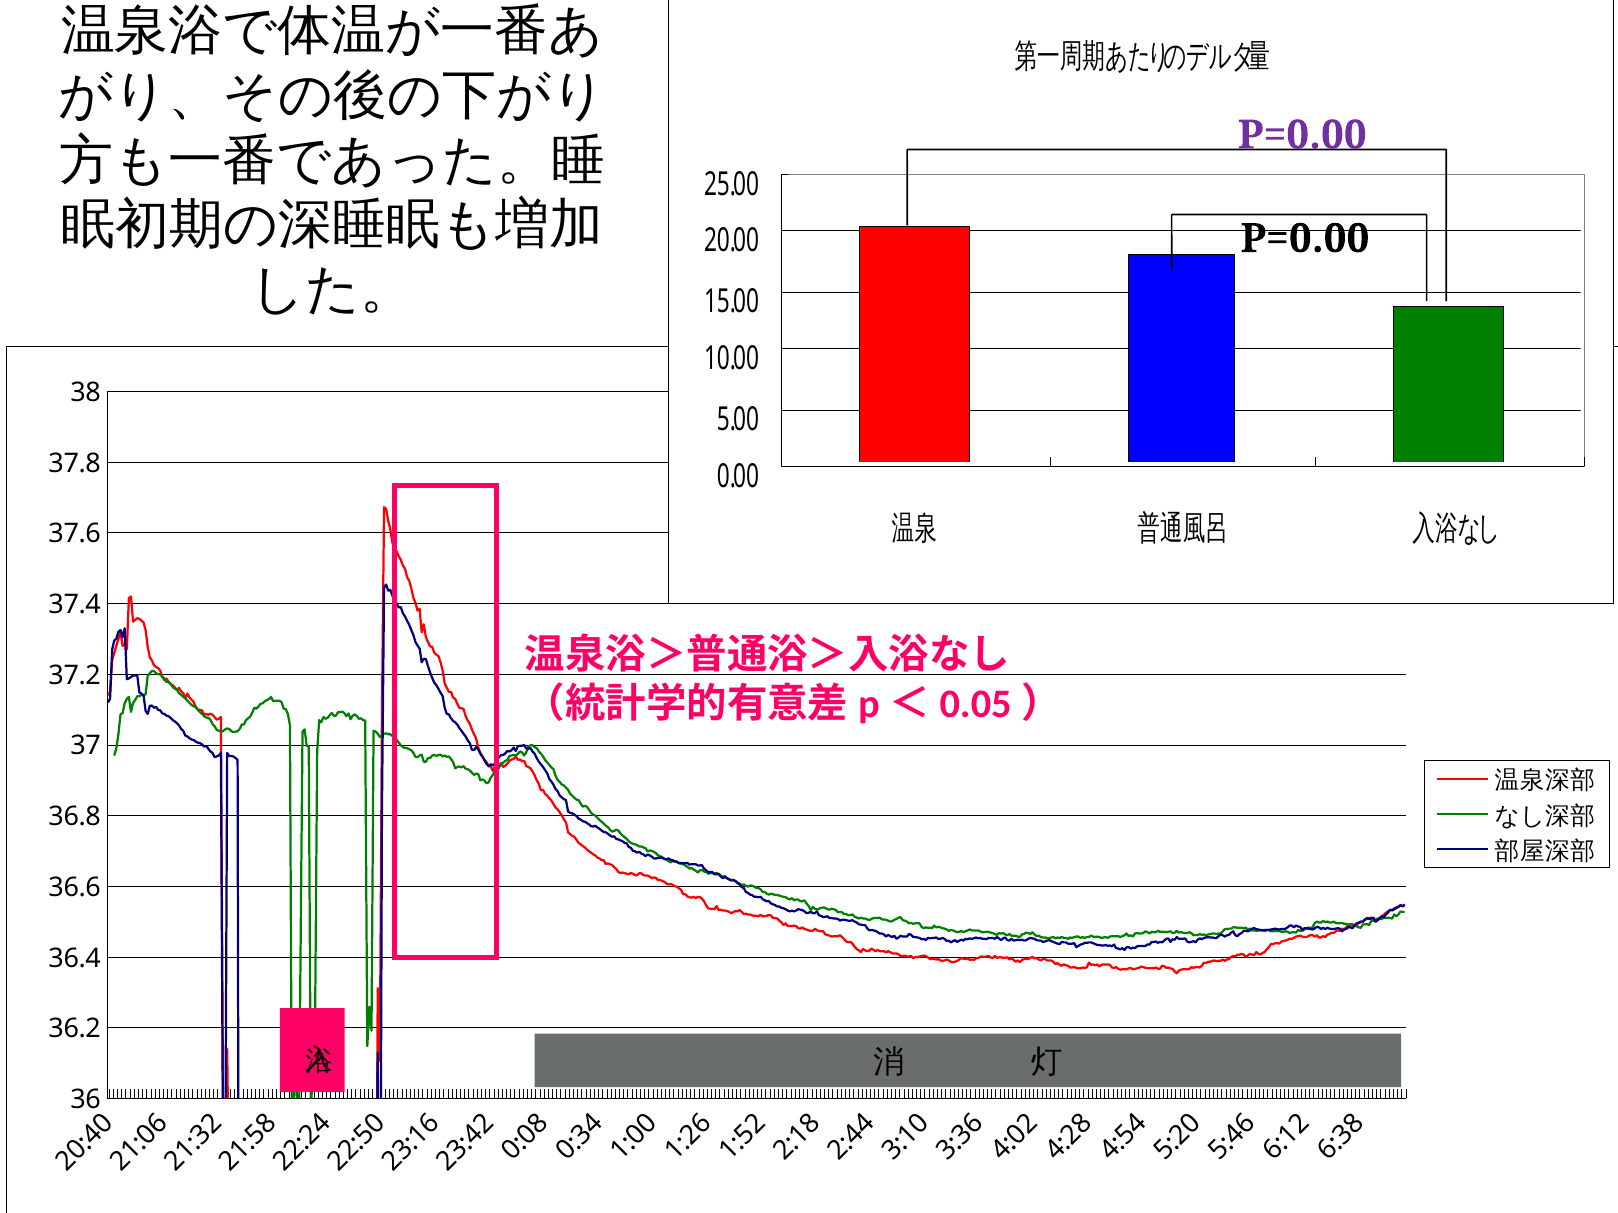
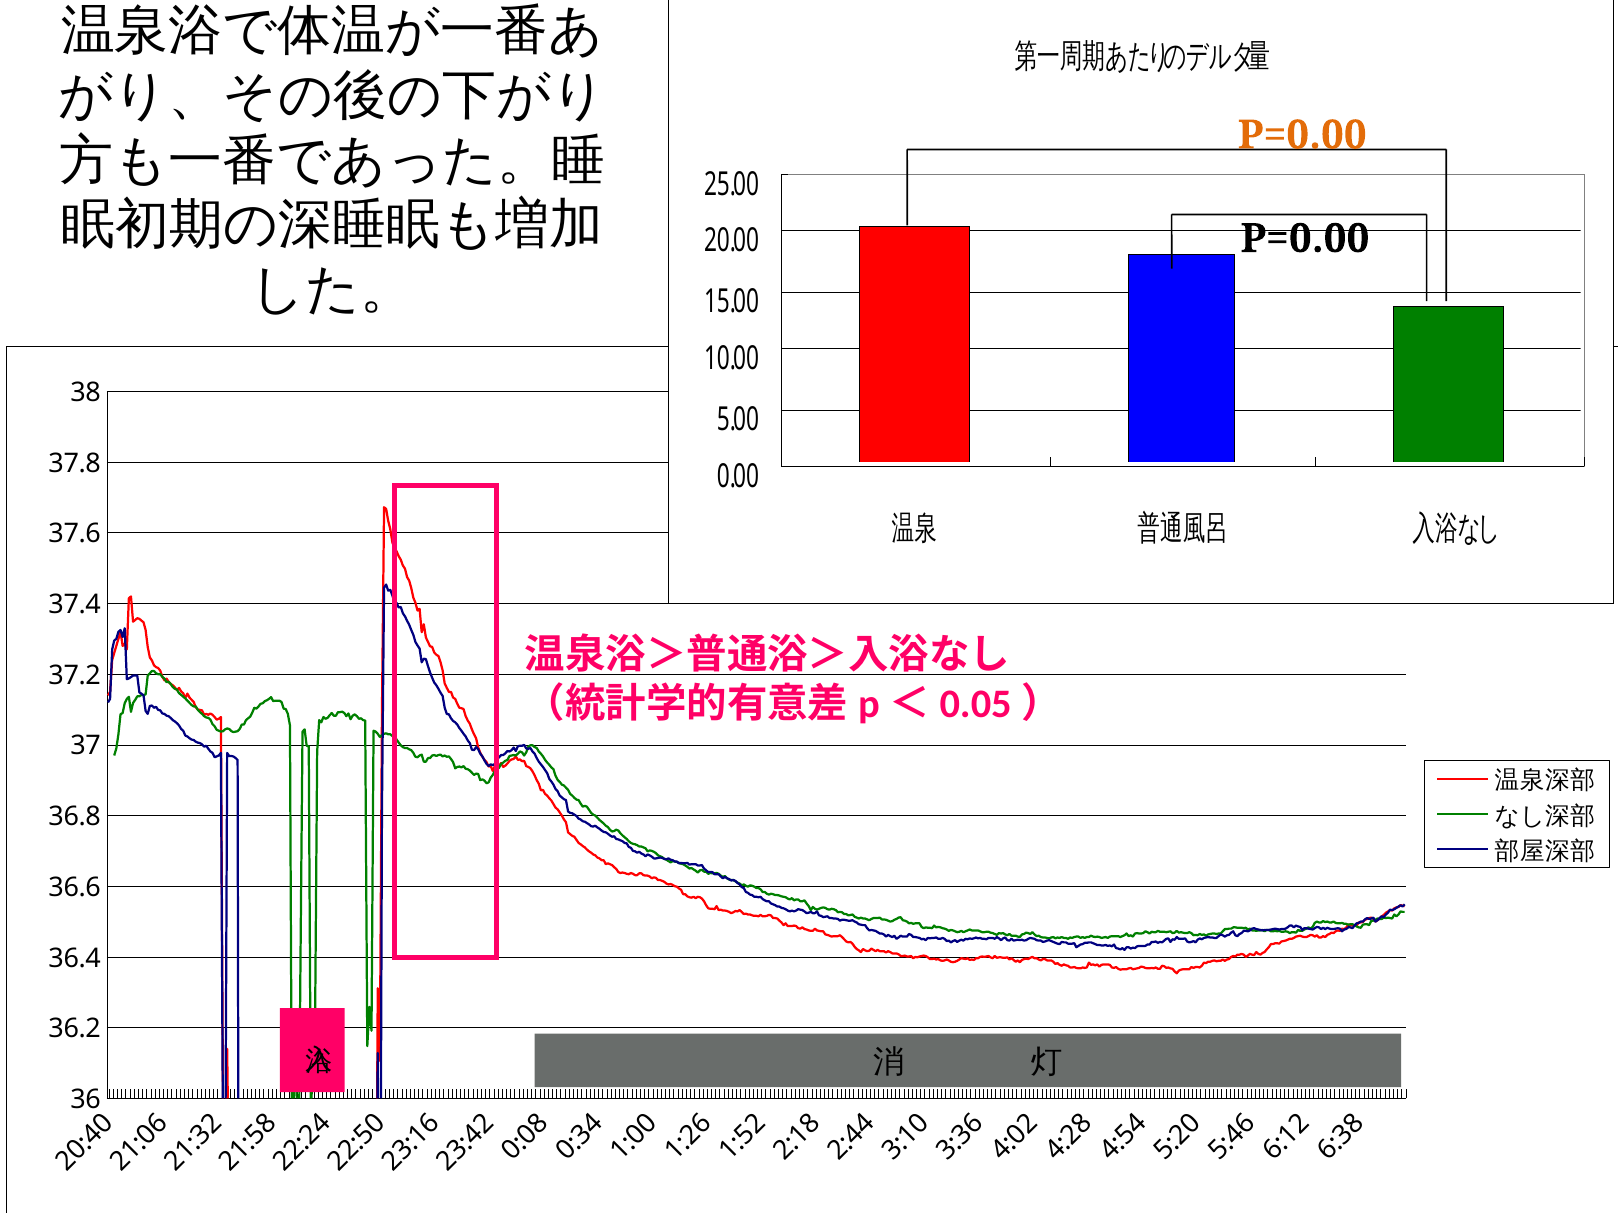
P=0.00 at (1302, 135) colour: purple -> orange
